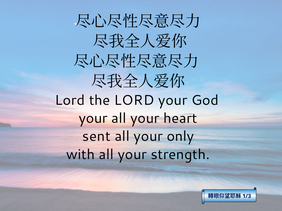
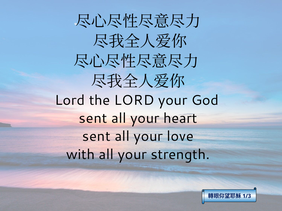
your at (93, 119): your -> sent
only: only -> love
